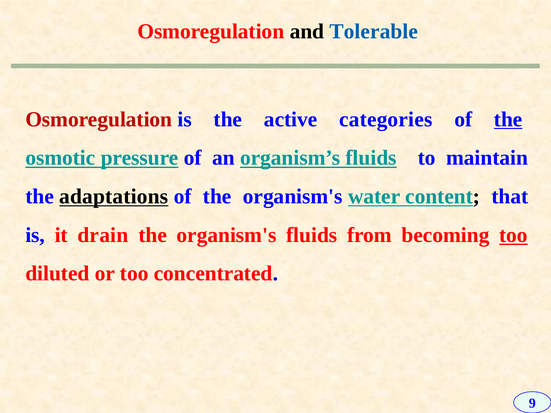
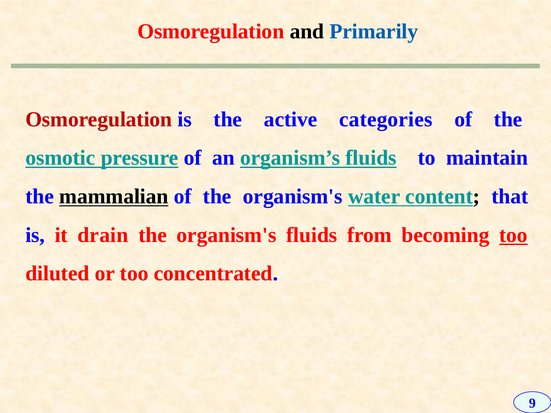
Tolerable: Tolerable -> Primarily
the at (508, 119) underline: present -> none
adaptations: adaptations -> mammalian
